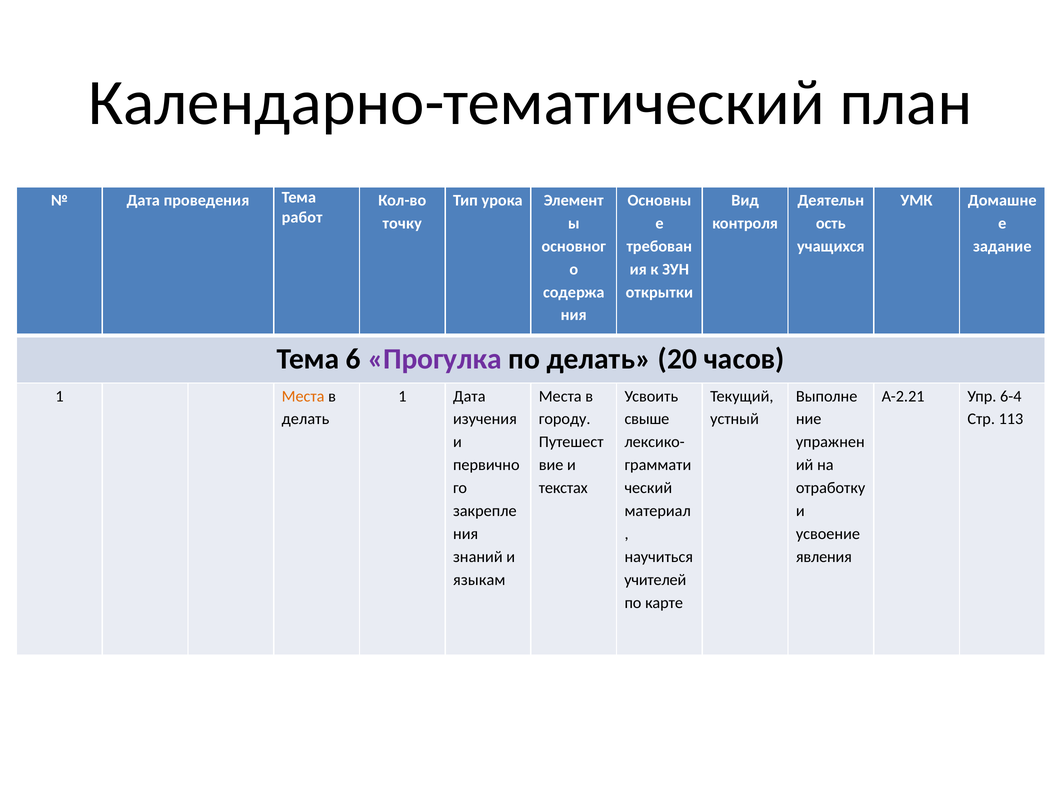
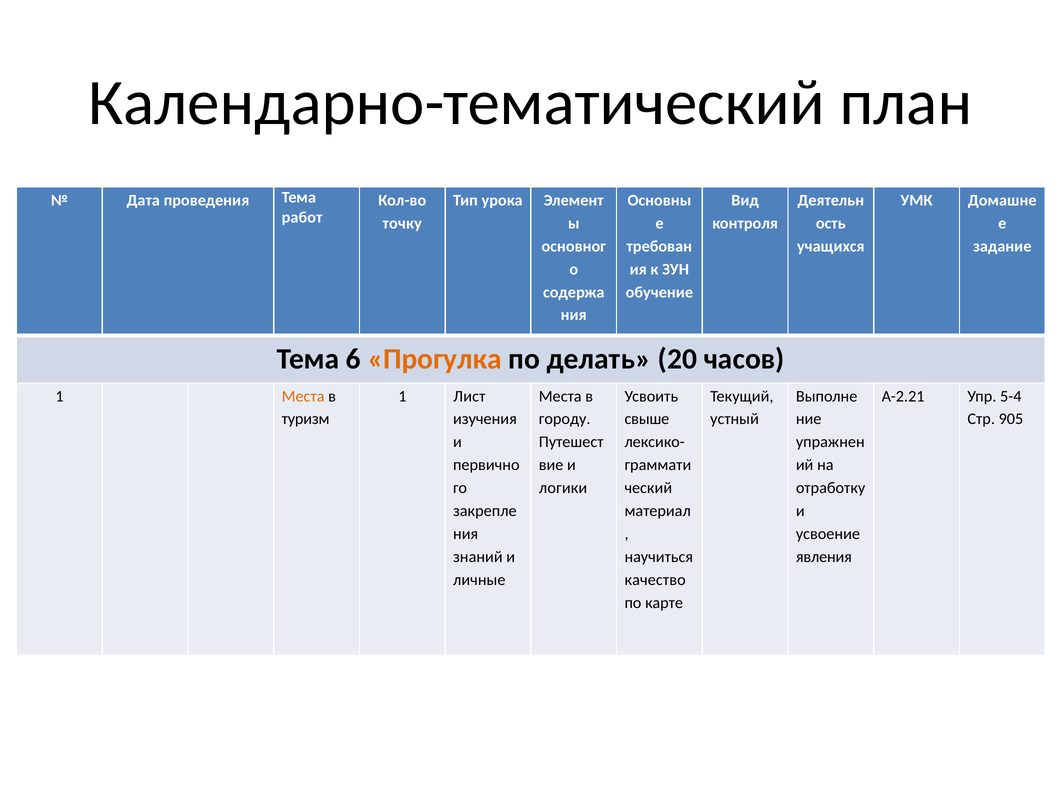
открытки: открытки -> обучение
Прогулка colour: purple -> orange
1 Дата: Дата -> Лист
6-4: 6-4 -> 5-4
делать at (305, 419): делать -> туризм
113: 113 -> 905
текстах: текстах -> логики
языкам: языкам -> личные
учителей: учителей -> качество
